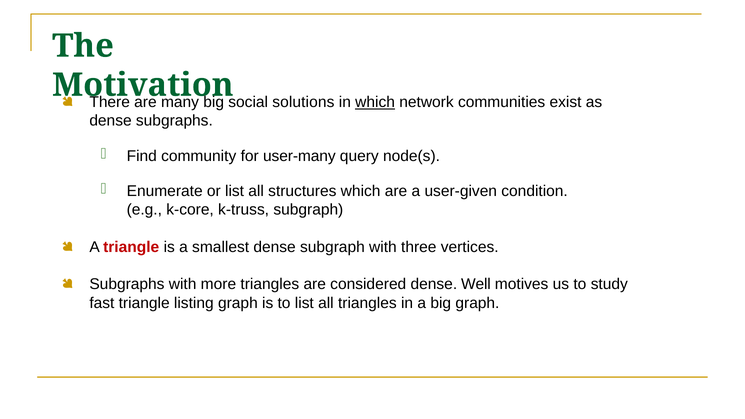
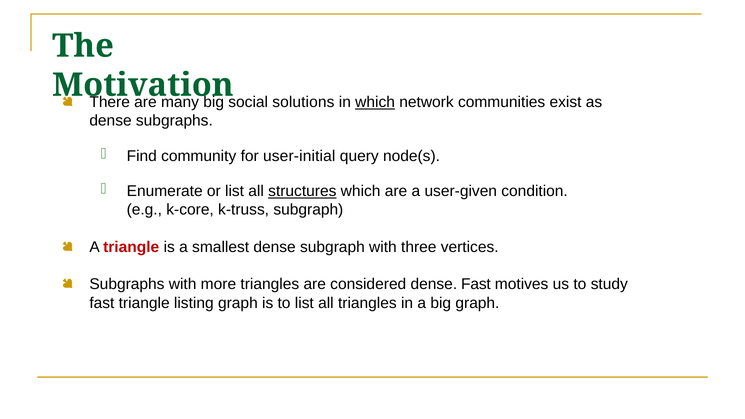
user-many: user-many -> user-initial
structures underline: none -> present
dense Well: Well -> Fast
